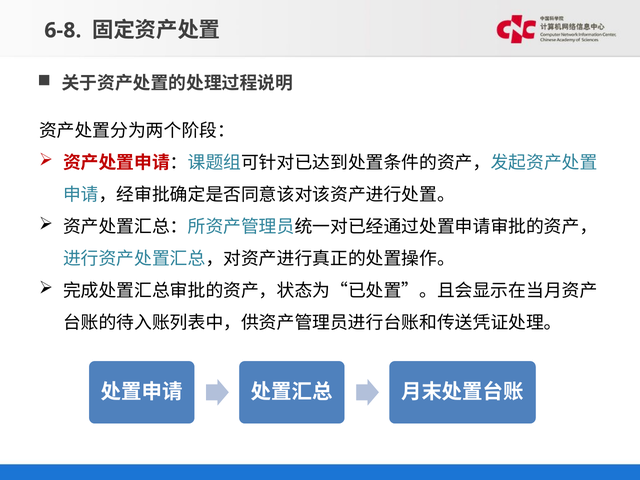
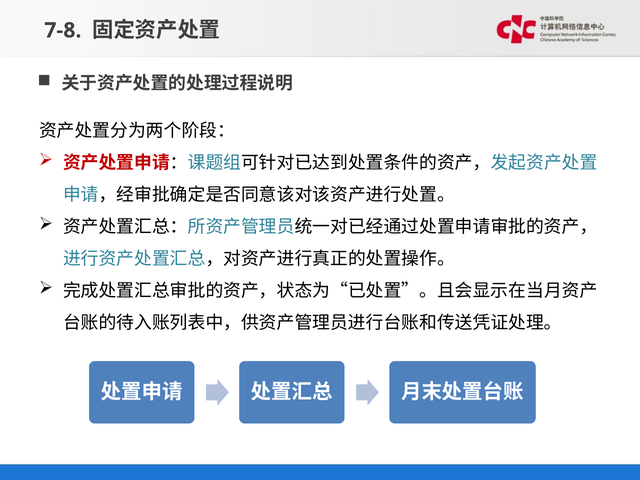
6-8: 6-8 -> 7-8
